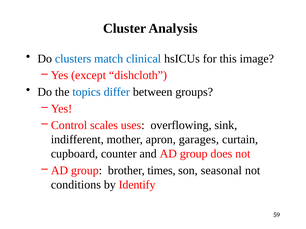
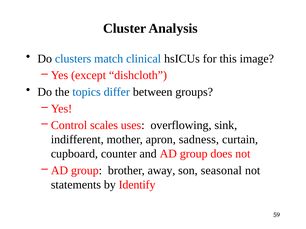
garages: garages -> sadness
times: times -> away
conditions: conditions -> statements
